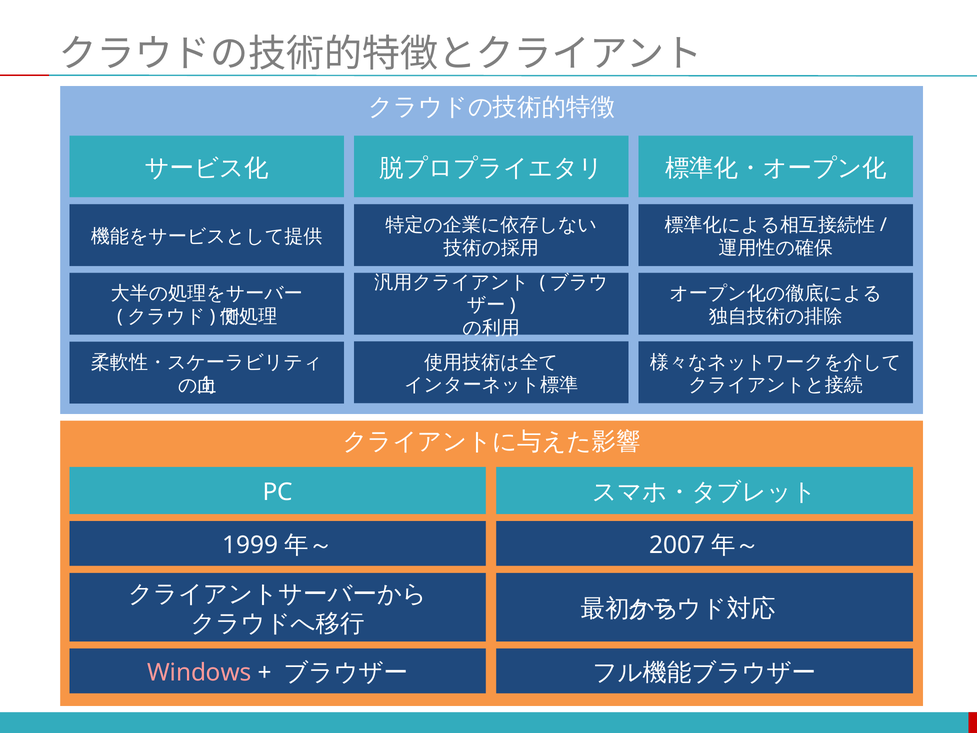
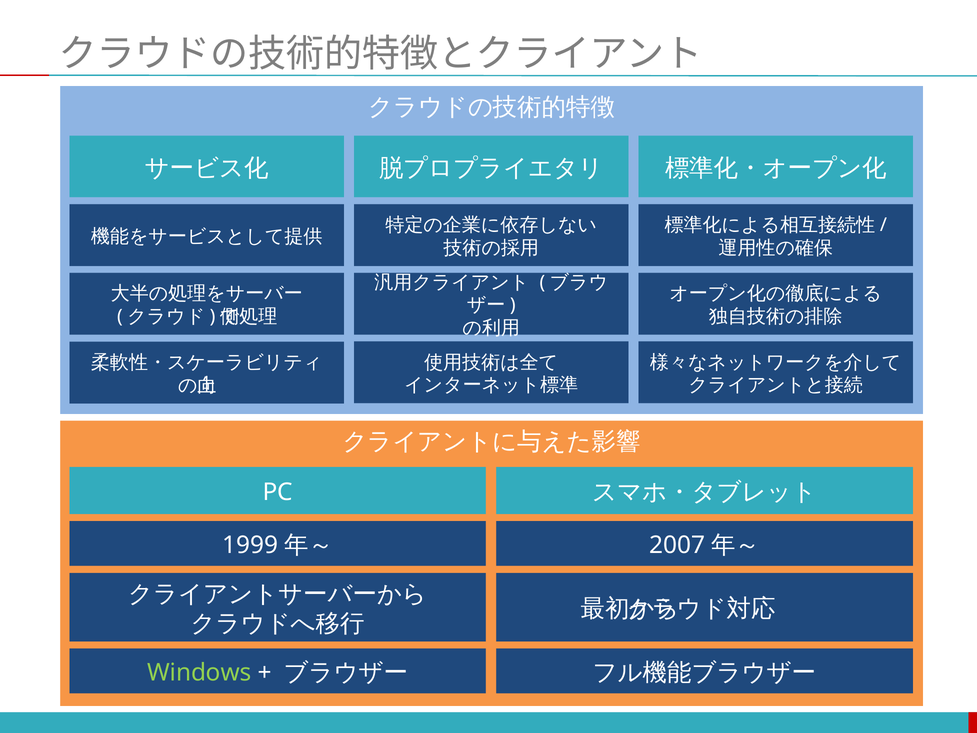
Windows colour: pink -> light green
